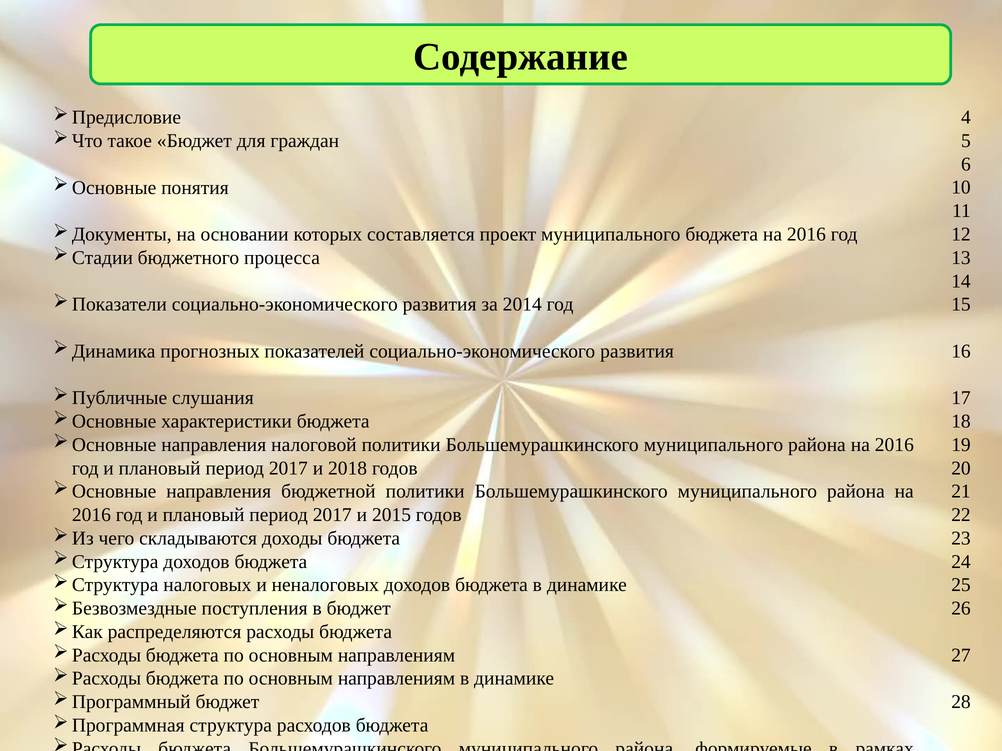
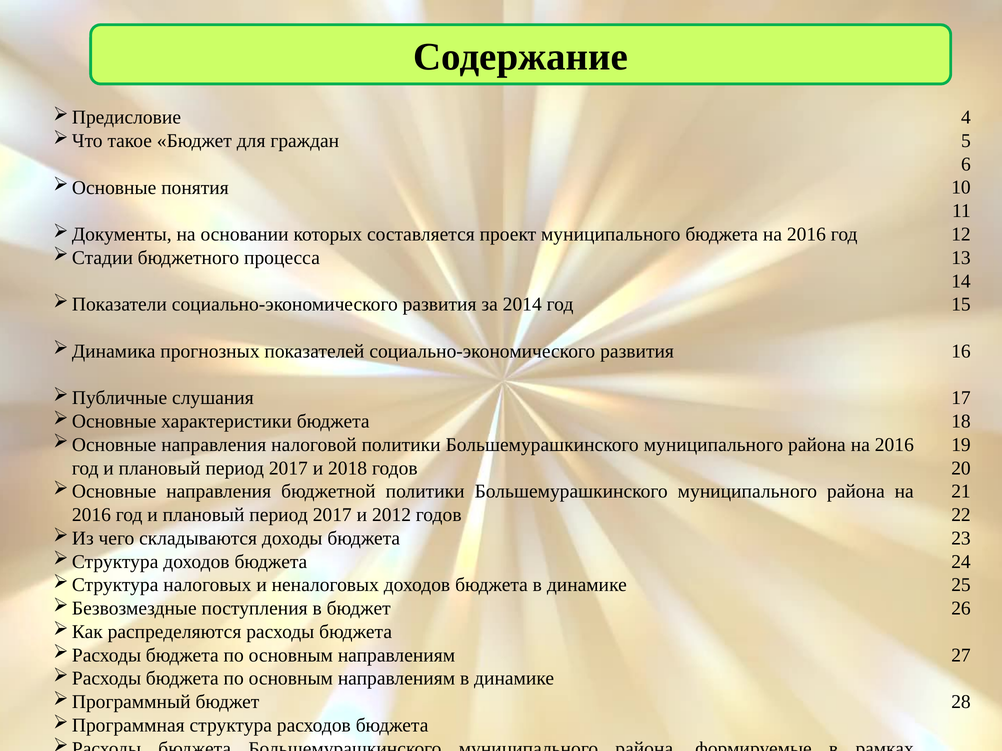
2015: 2015 -> 2012
